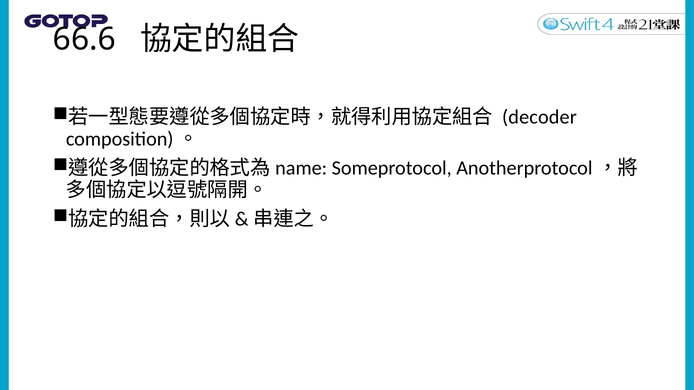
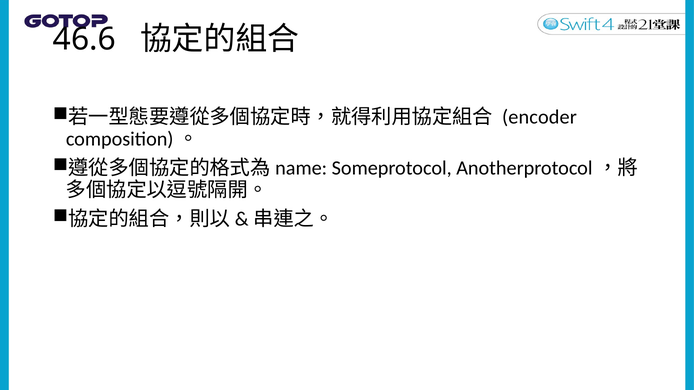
66.6: 66.6 -> 46.6
decoder: decoder -> encoder
